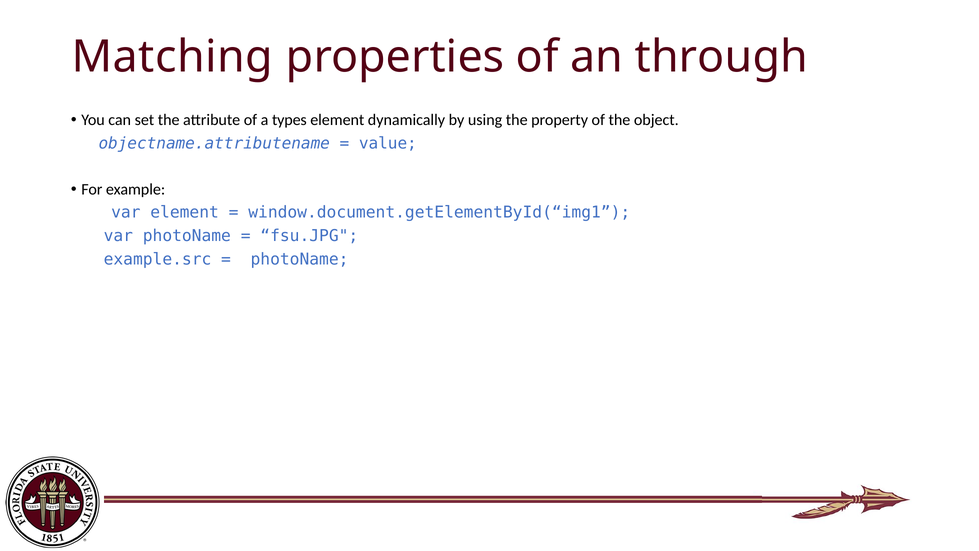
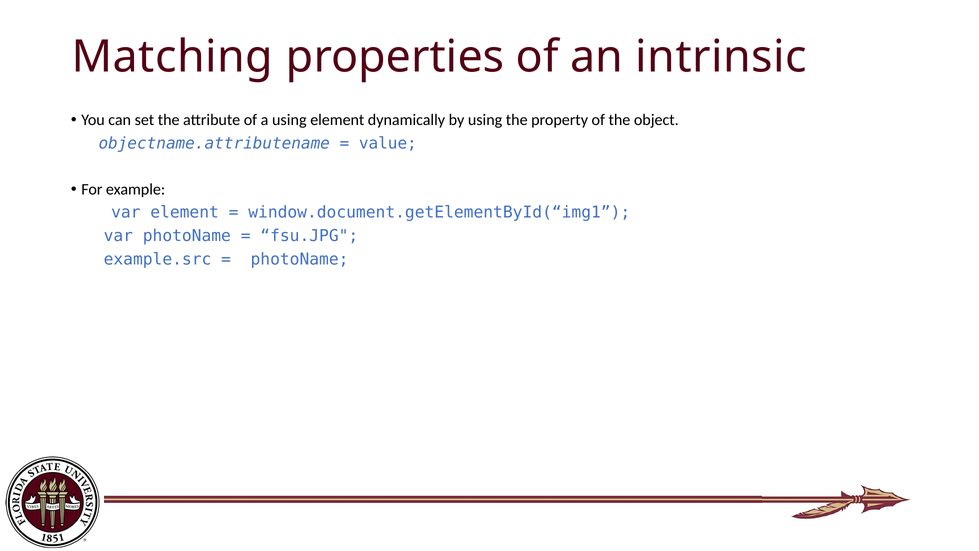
through: through -> intrinsic
a types: types -> using
